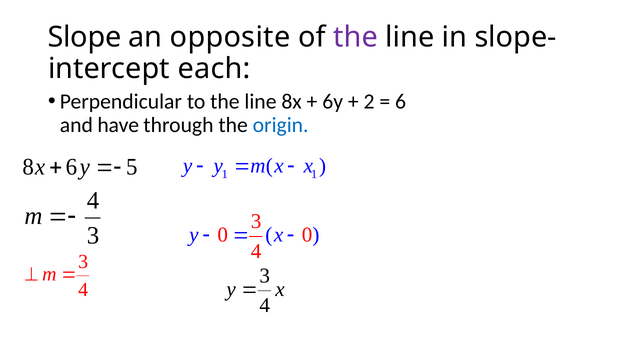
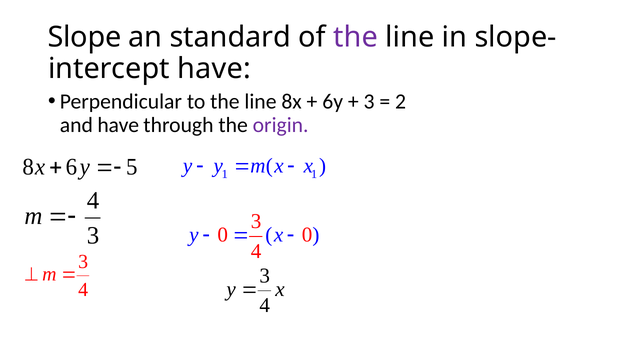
opposite: opposite -> standard
each at (214, 69): each -> have
2 at (369, 101): 2 -> 3
6 at (401, 101): 6 -> 2
origin colour: blue -> purple
